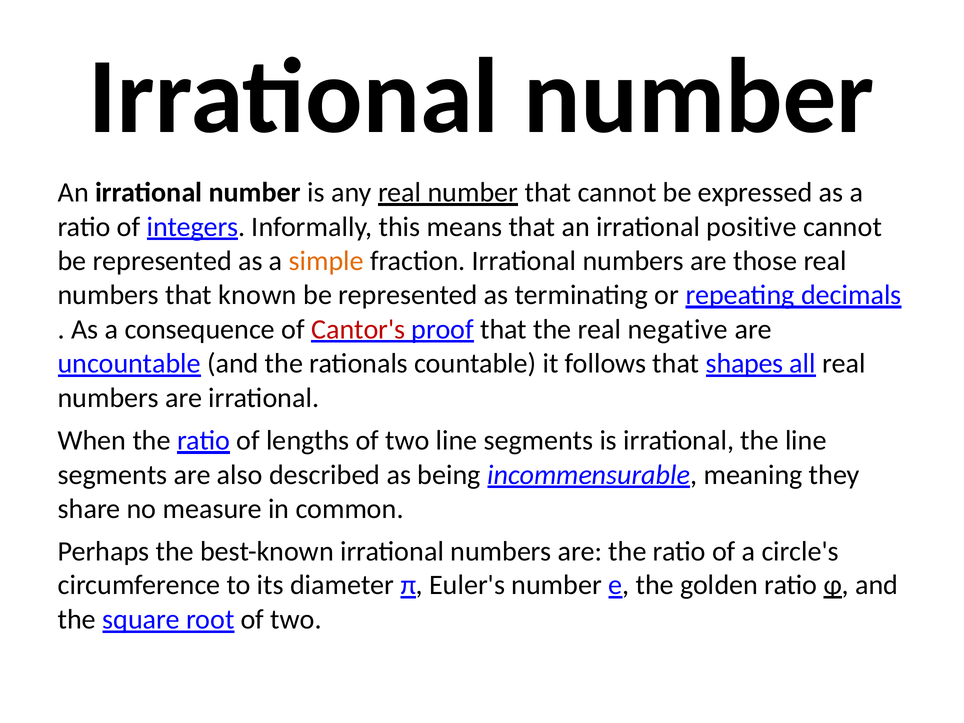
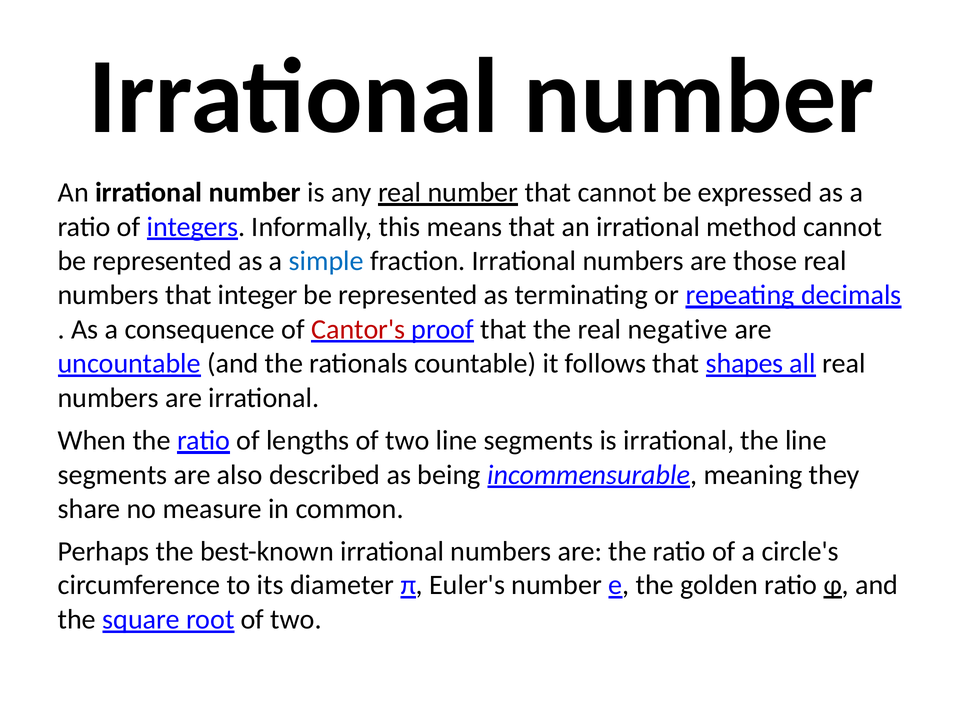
positive: positive -> method
simple colour: orange -> blue
known: known -> integer
